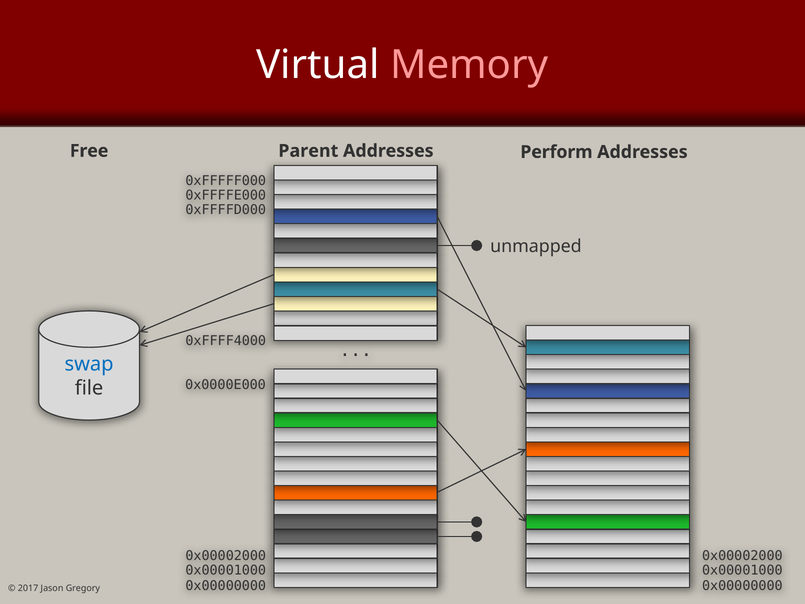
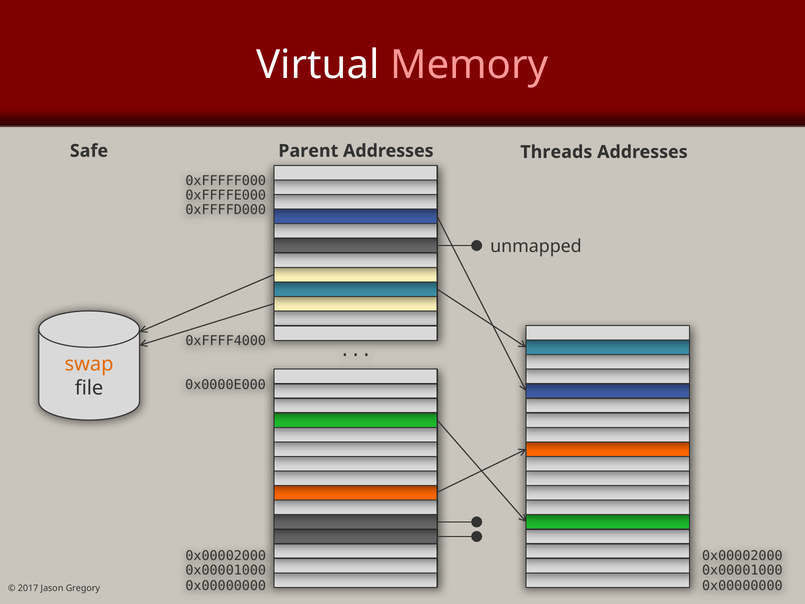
Free: Free -> Safe
Perform: Perform -> Threads
swap colour: blue -> orange
